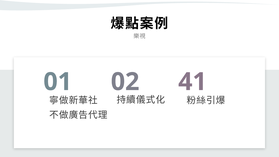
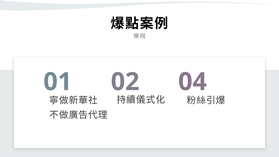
41: 41 -> 04
